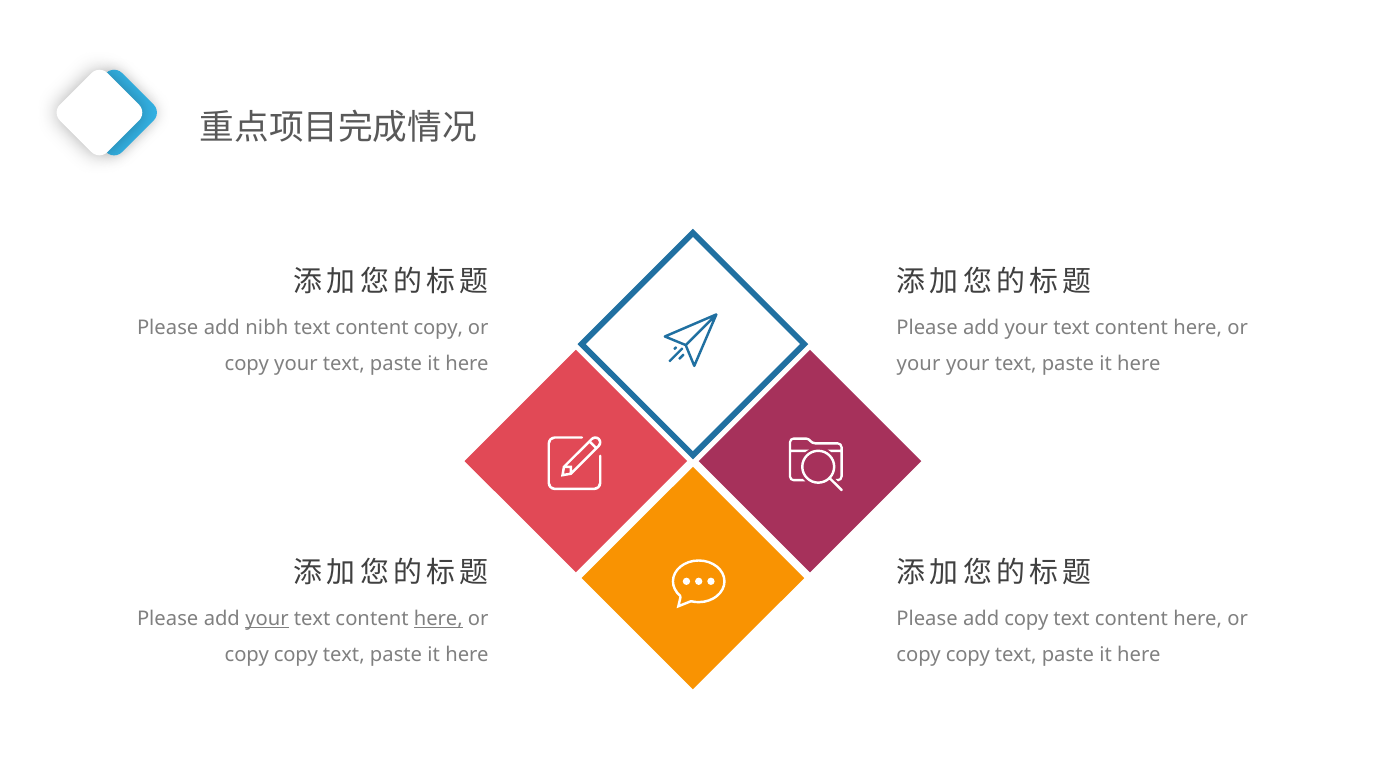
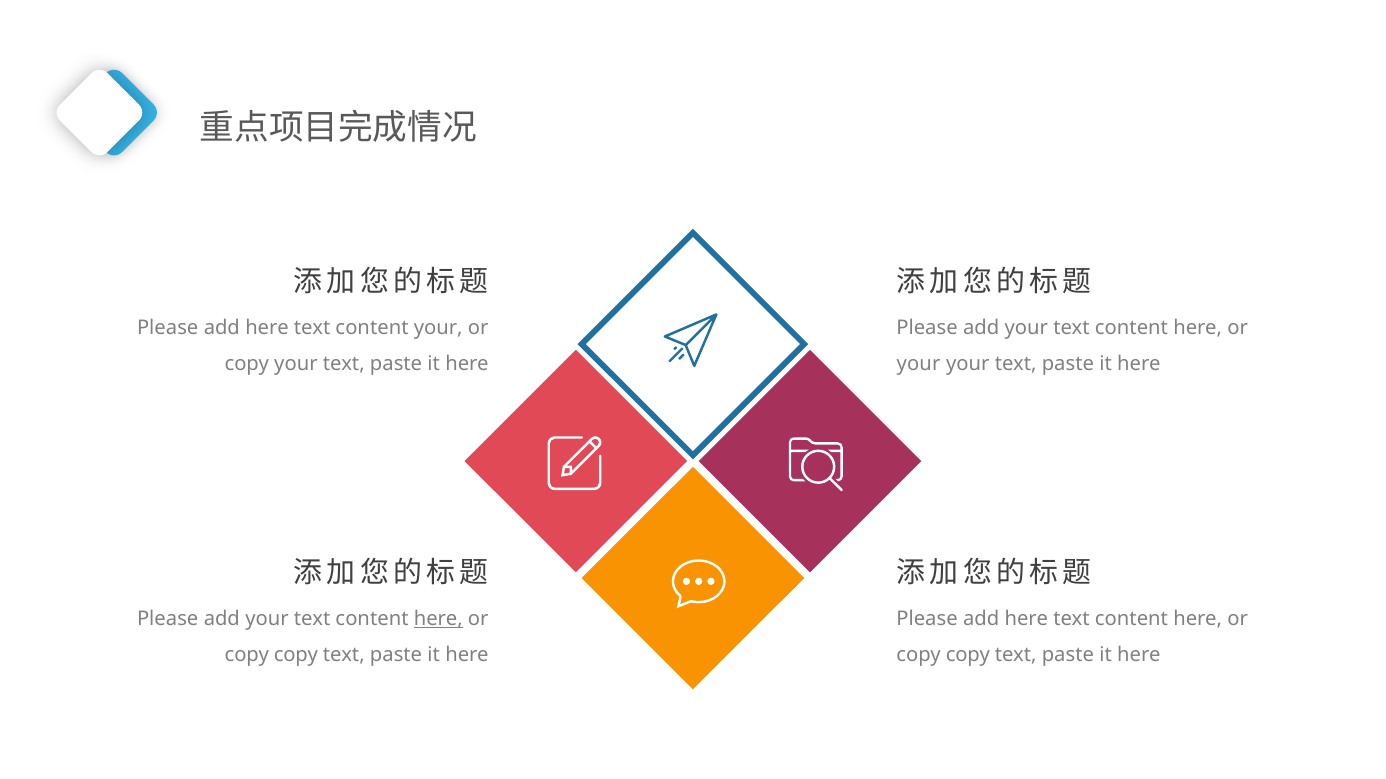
nibh at (267, 328): nibh -> here
content copy: copy -> your
your at (267, 619) underline: present -> none
copy at (1026, 619): copy -> here
